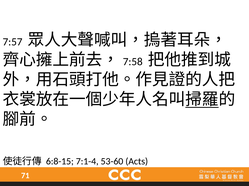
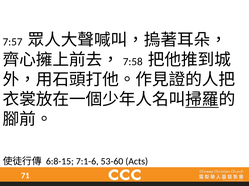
7:1-4: 7:1-4 -> 7:1-6
